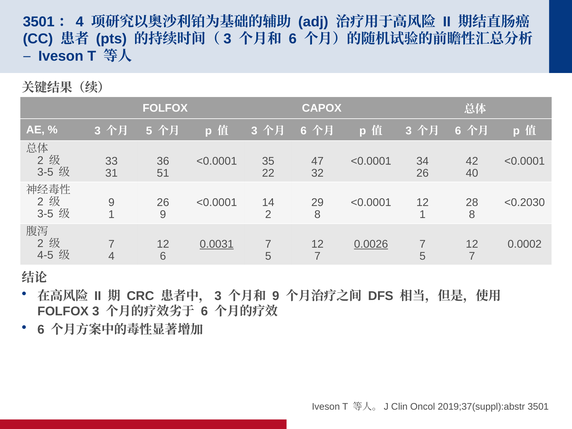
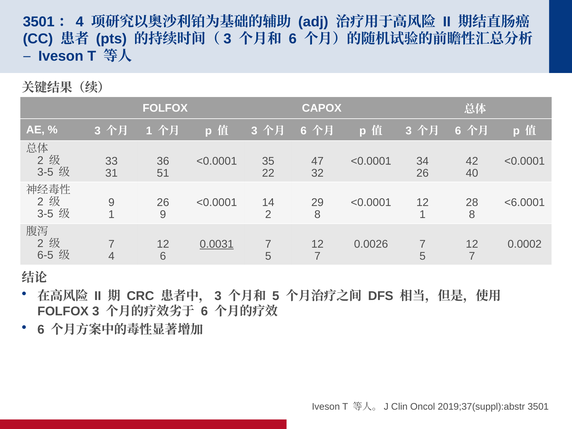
5 at (149, 131): 5 -> 1
<0.2030: <0.2030 -> <6.0001
0.0026 underline: present -> none
4-5: 4-5 -> 6-5
9 at (276, 296): 9 -> 5
